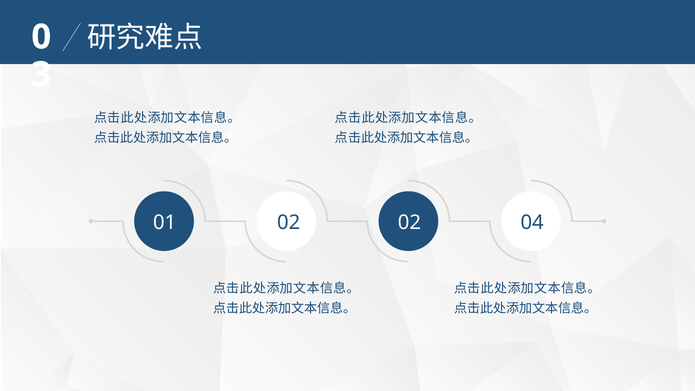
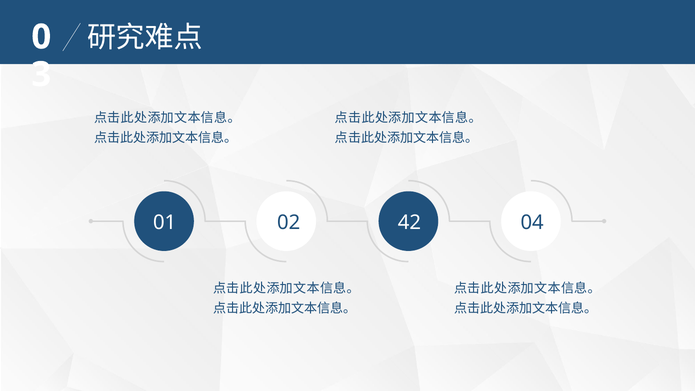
01 02: 02 -> 42
